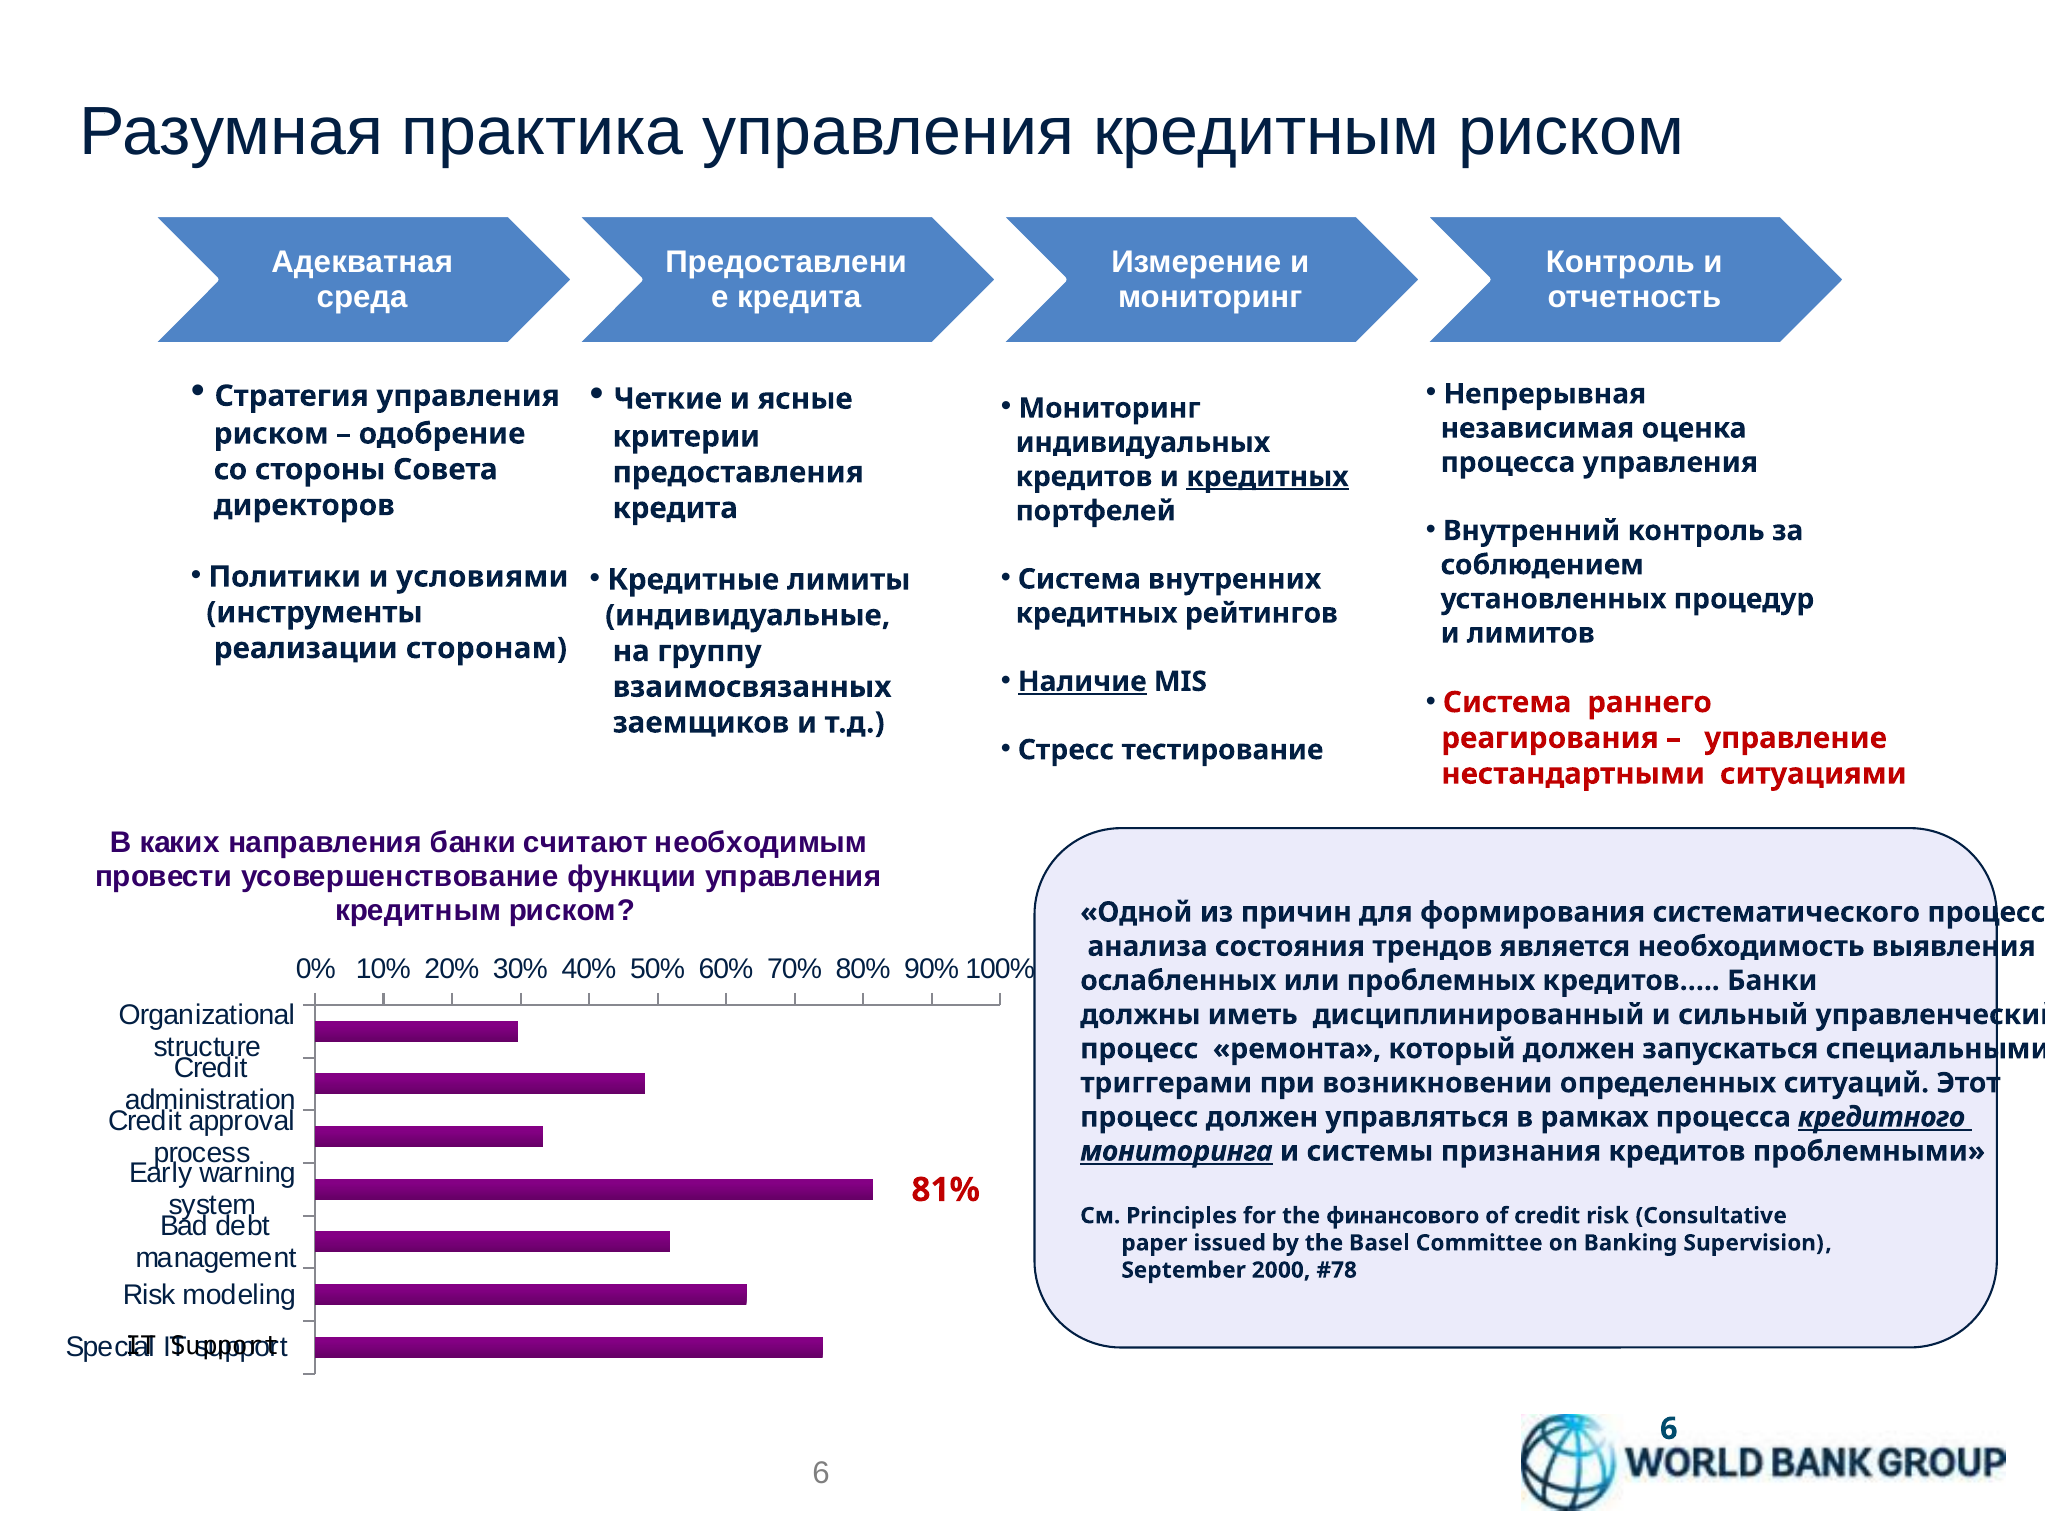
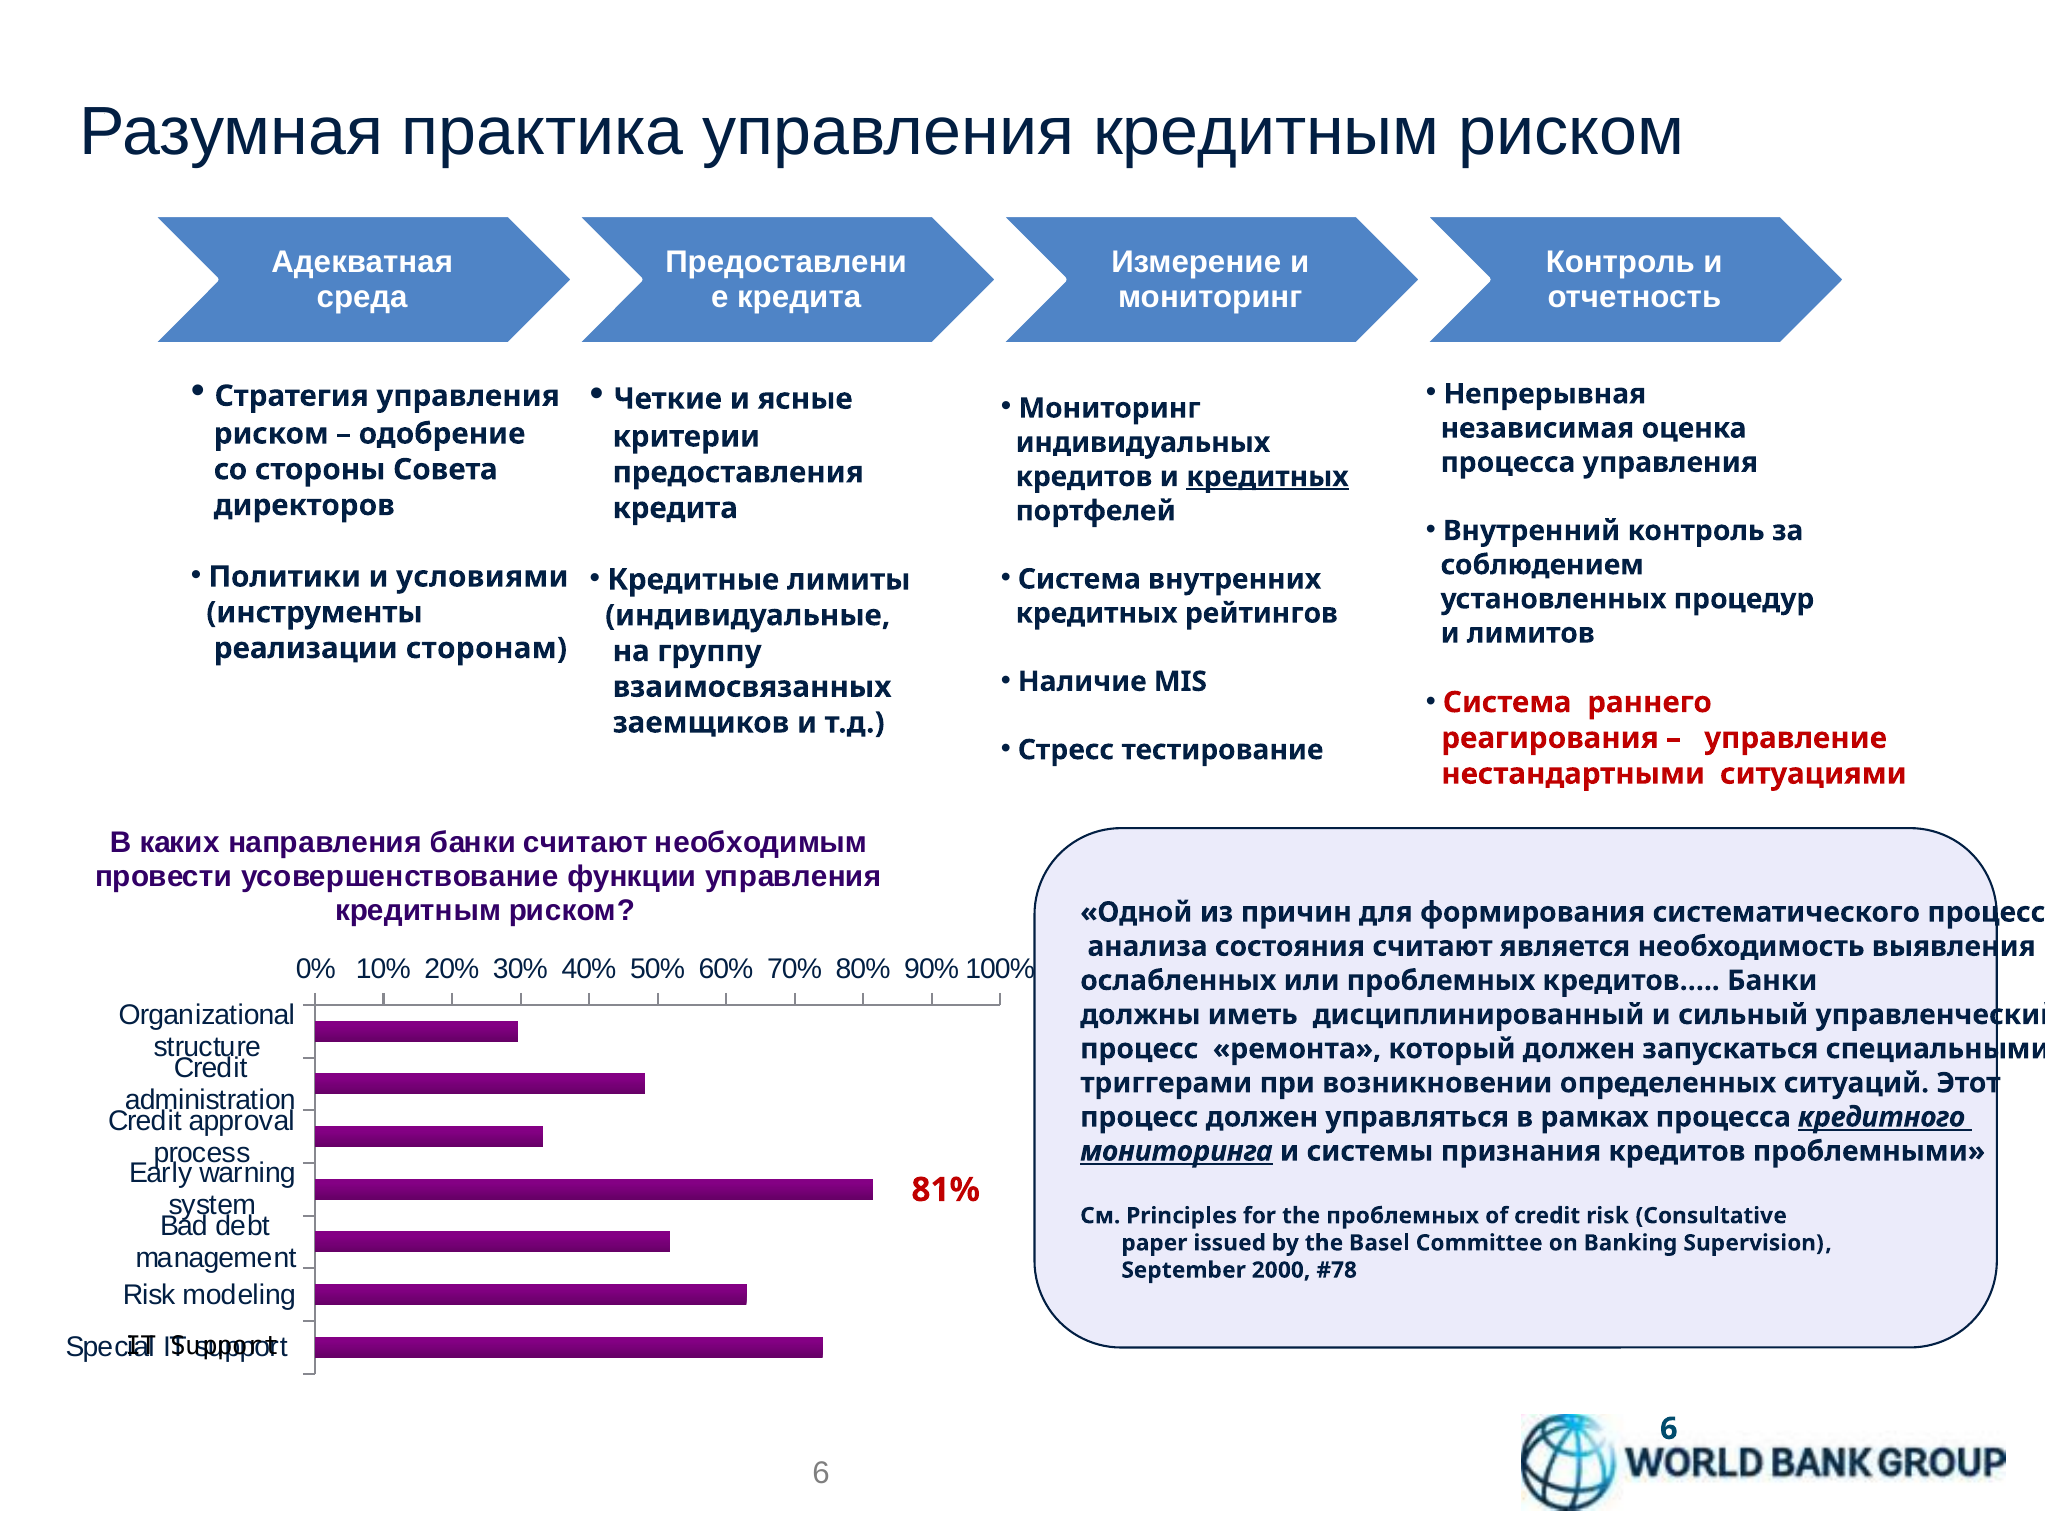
Наличие underline: present -> none
состояния трендов: трендов -> считают
the финансового: финансового -> проблемных
